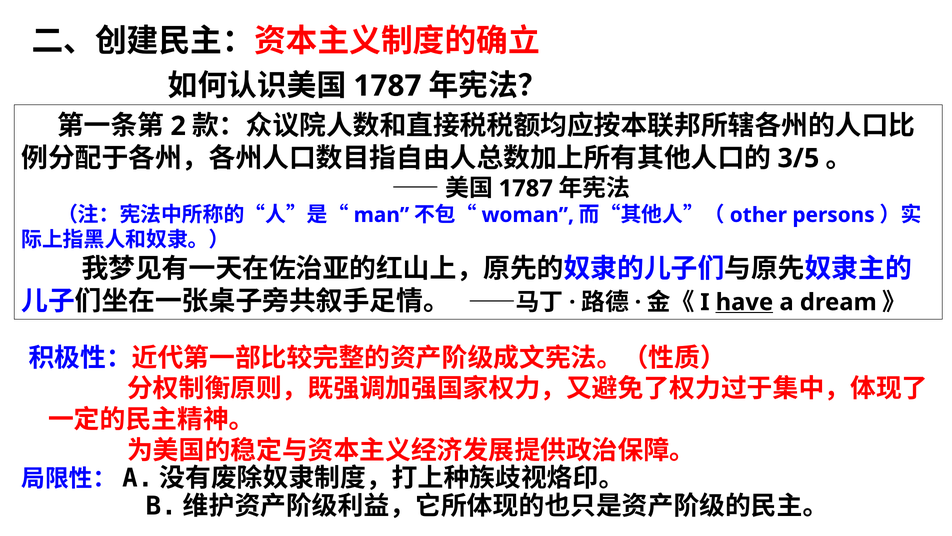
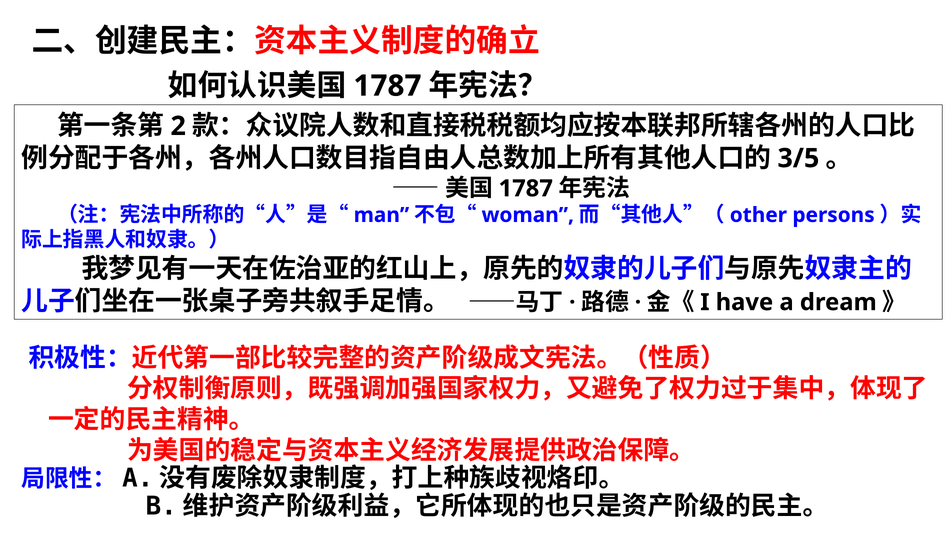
have underline: present -> none
